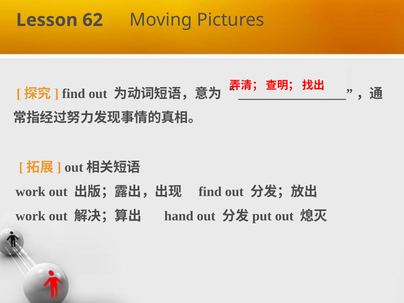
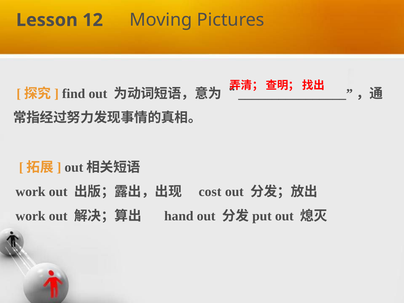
62: 62 -> 12
find at (210, 192): find -> cost
